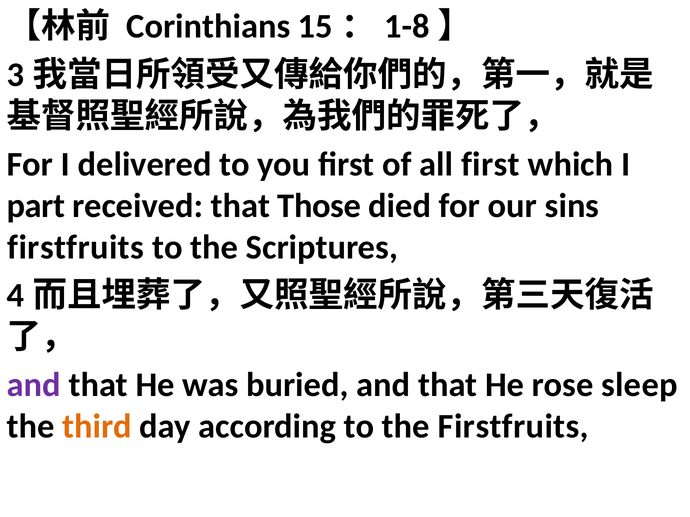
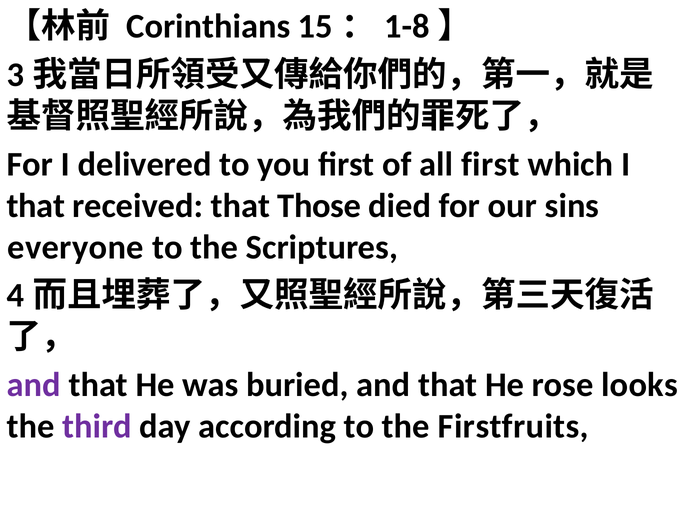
part at (36, 206): part -> that
firstfruits at (76, 247): firstfruits -> everyone
sleep: sleep -> looks
third colour: orange -> purple
